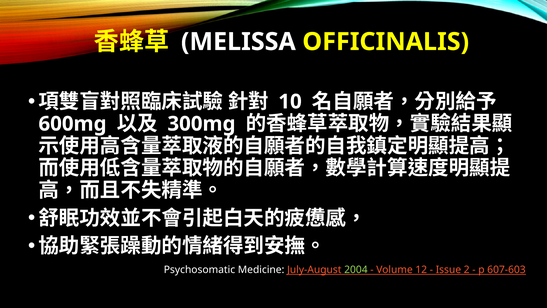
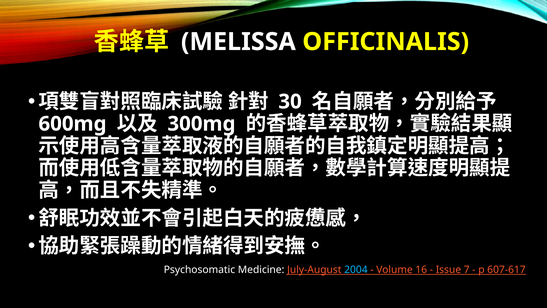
10: 10 -> 30
2004 colour: light green -> light blue
12: 12 -> 16
2: 2 -> 7
607-603: 607-603 -> 607-617
